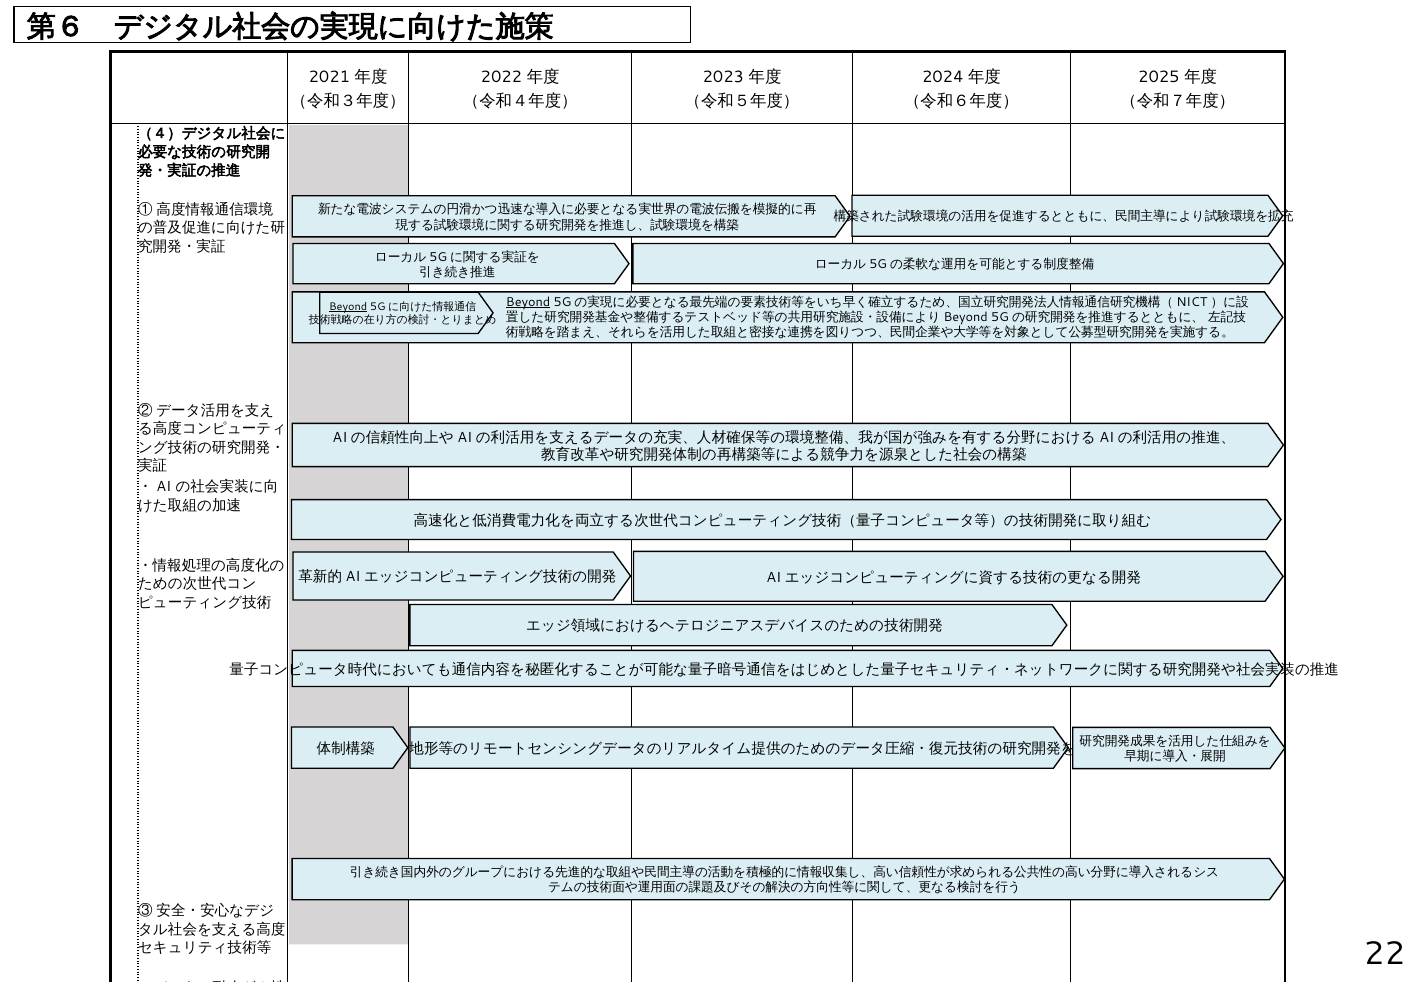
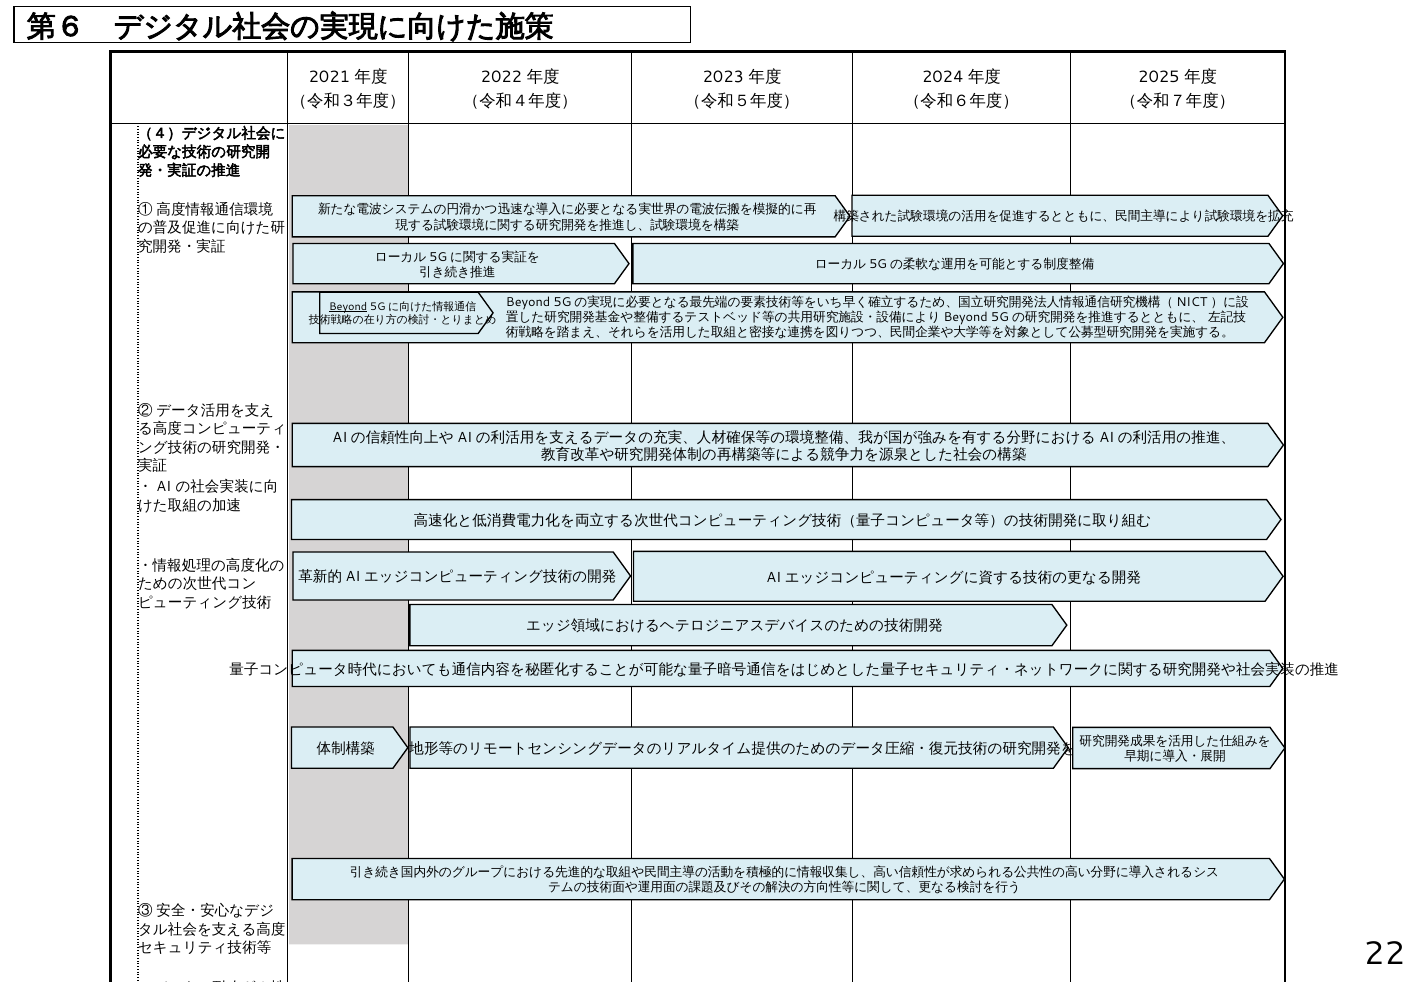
Beyond at (528, 302) underline: present -> none
